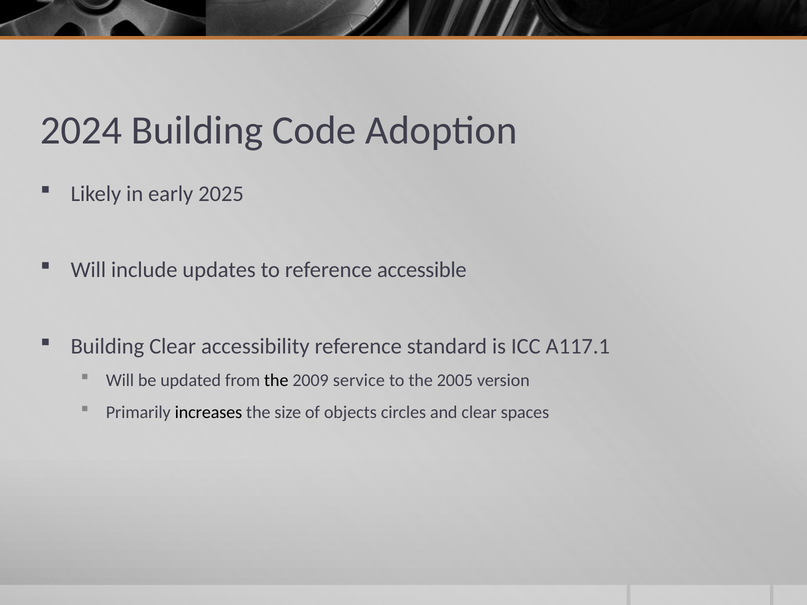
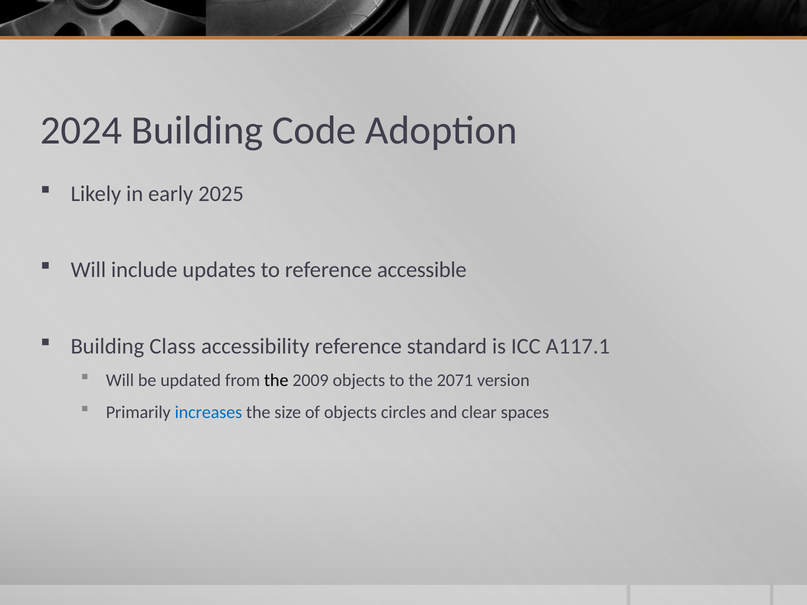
Building Clear: Clear -> Class
2009 service: service -> objects
2005: 2005 -> 2071
increases colour: black -> blue
